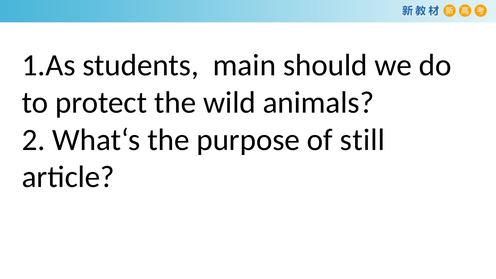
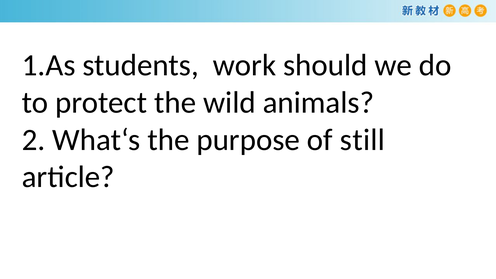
main: main -> work
